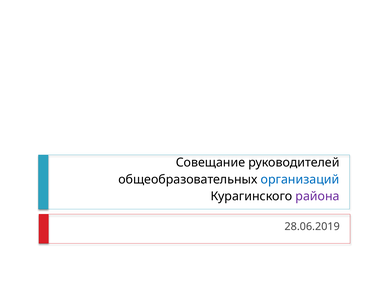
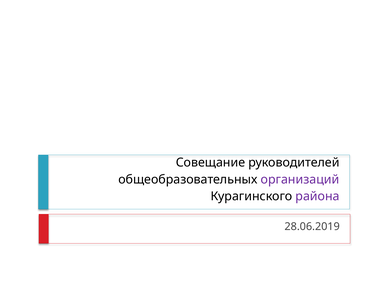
организаций colour: blue -> purple
